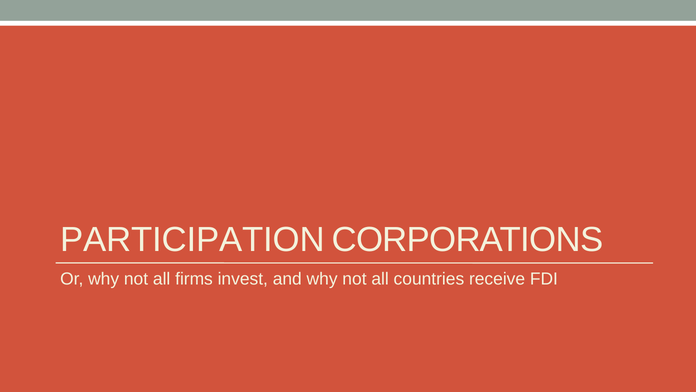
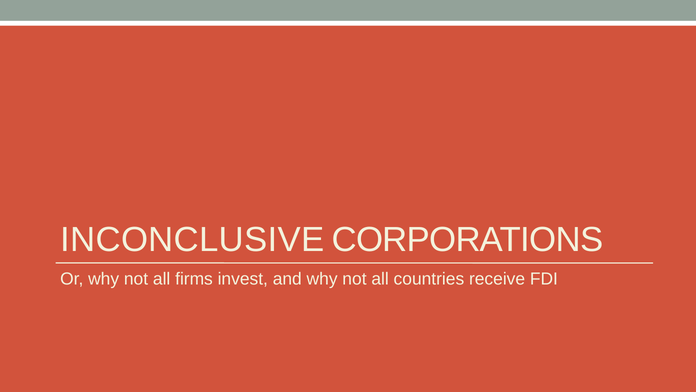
PARTICIPATION: PARTICIPATION -> INCONCLUSIVE
